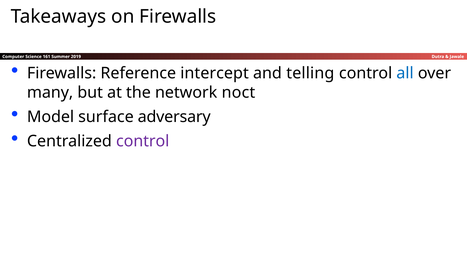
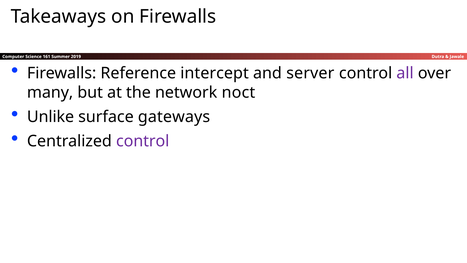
telling: telling -> server
all colour: blue -> purple
Model: Model -> Unlike
adversary: adversary -> gateways
